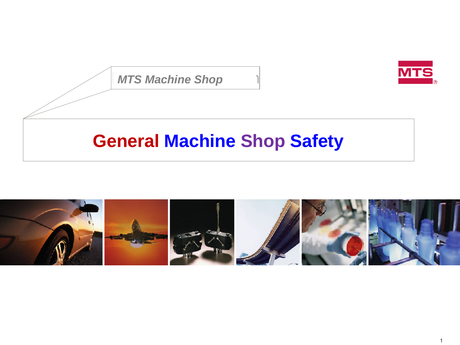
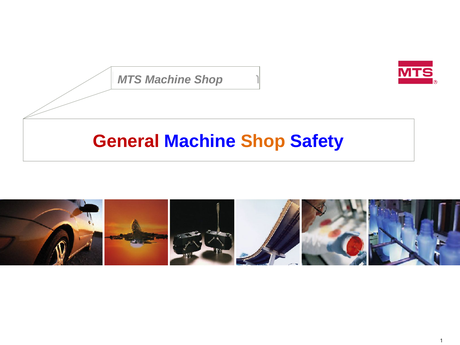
Shop at (263, 141) colour: purple -> orange
